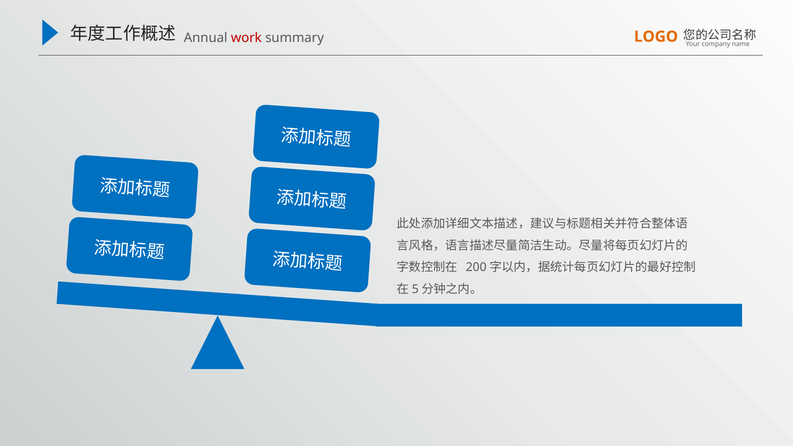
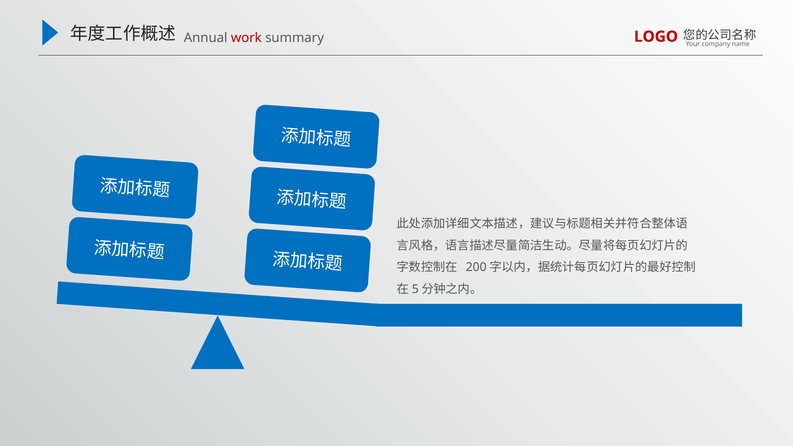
LOGO colour: orange -> red
